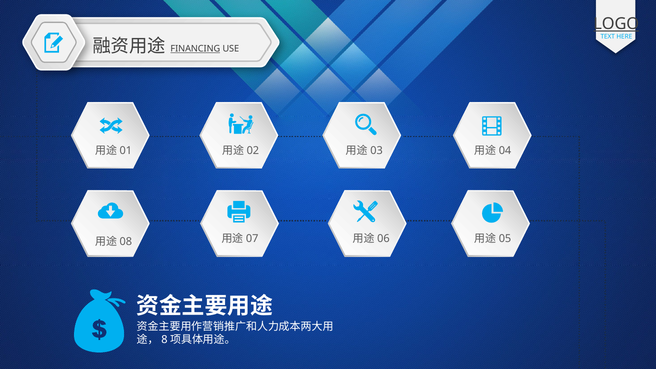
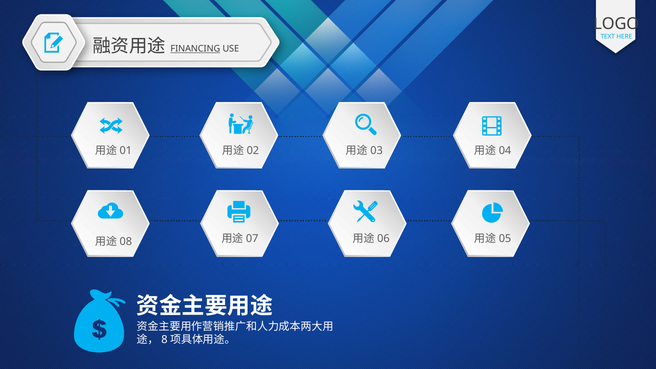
LOGO underline: present -> none
